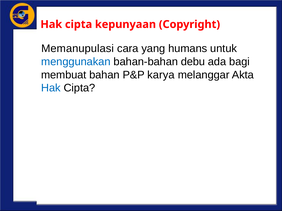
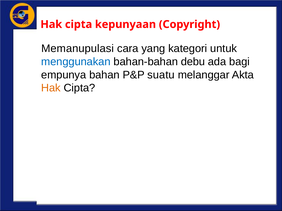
humans: humans -> kategori
membuat: membuat -> empunya
karya: karya -> suatu
Hak at (51, 88) colour: blue -> orange
